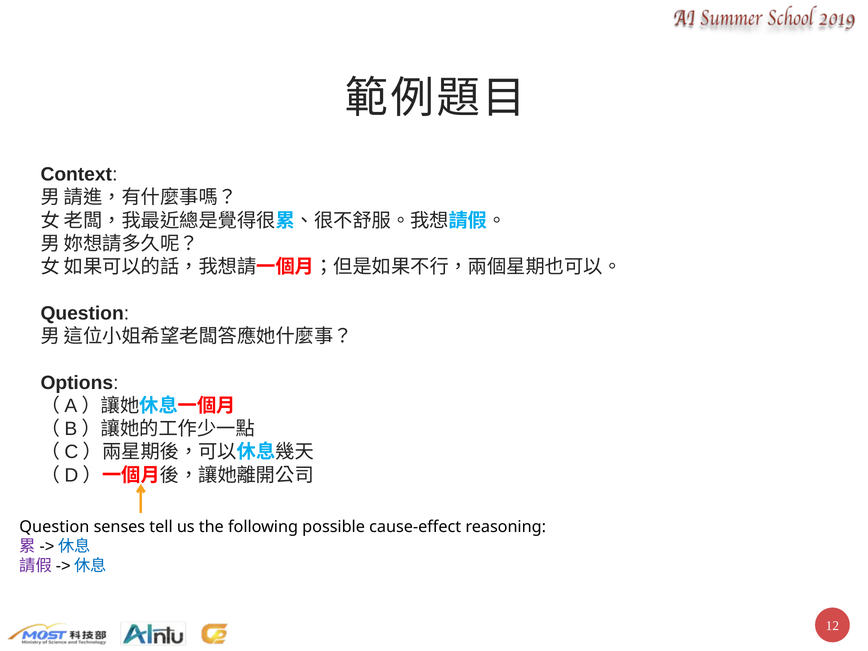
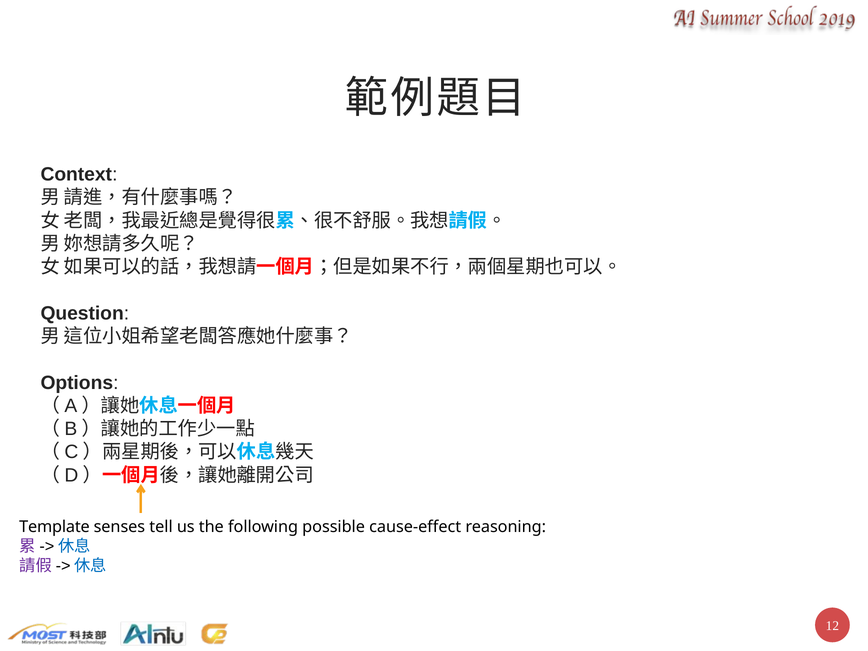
Question at (54, 527): Question -> Template
